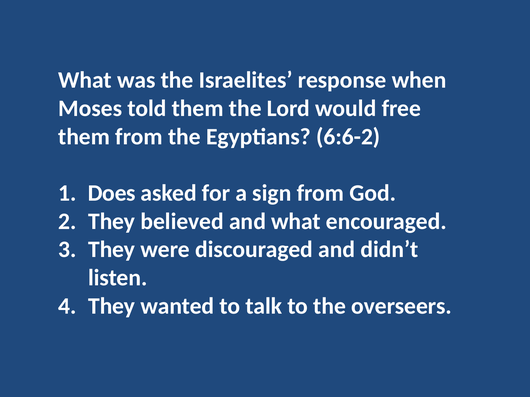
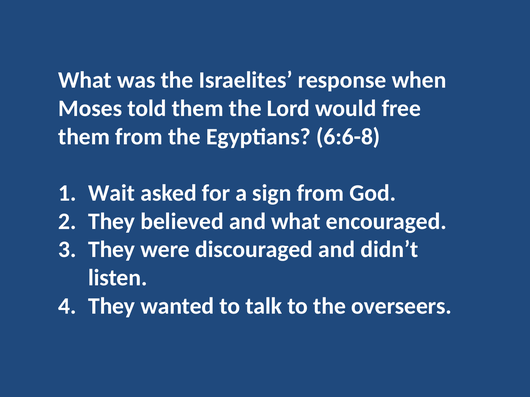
6:6-2: 6:6-2 -> 6:6-8
Does: Does -> Wait
